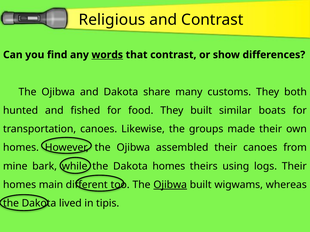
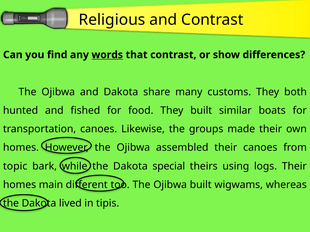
mine: mine -> topic
Dakota homes: homes -> special
Ojibwa at (170, 185) underline: present -> none
